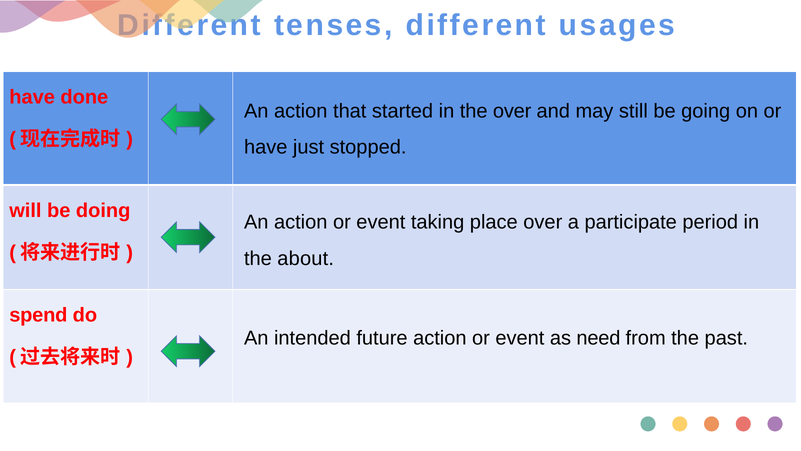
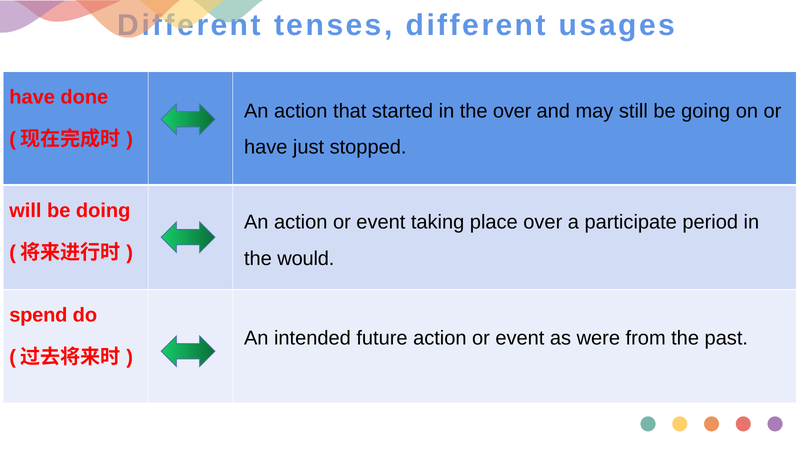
about: about -> would
need: need -> were
